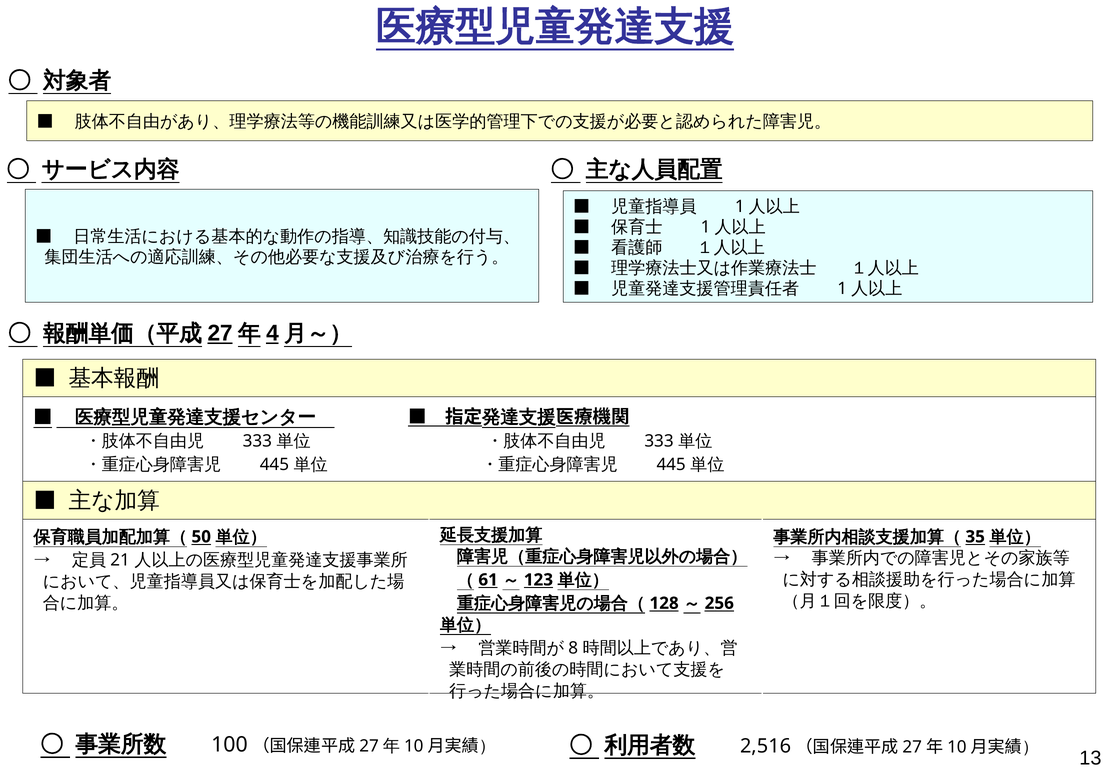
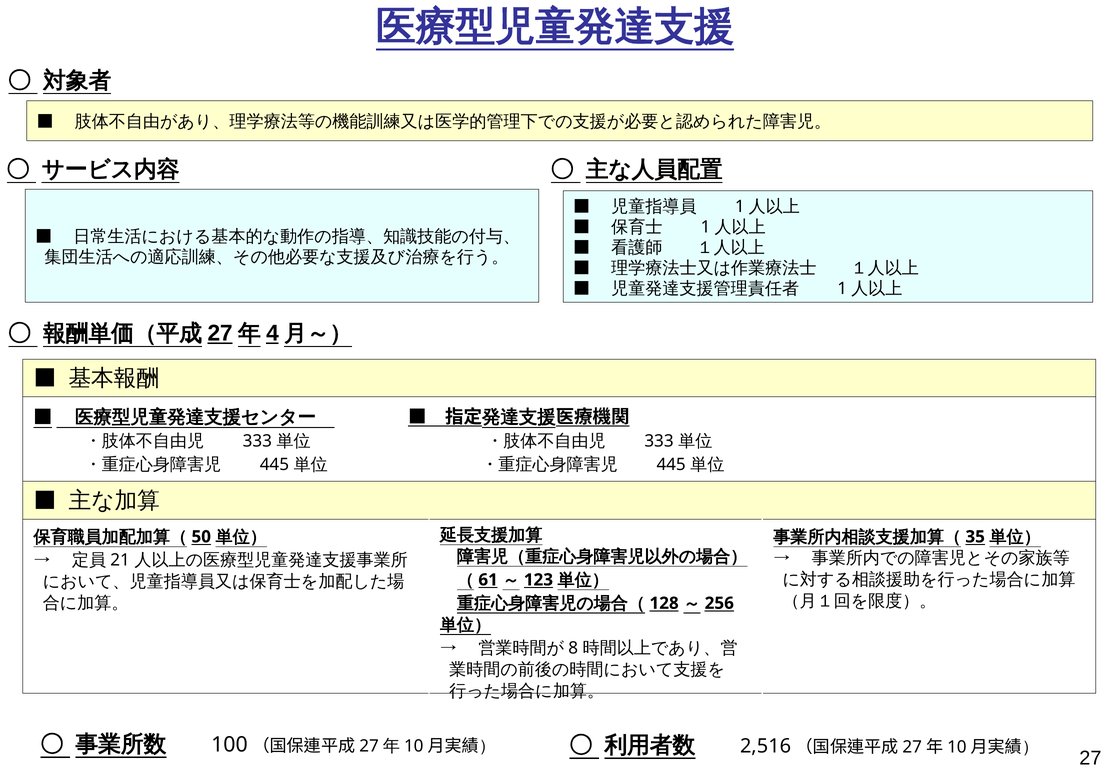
13: 13 -> 27
